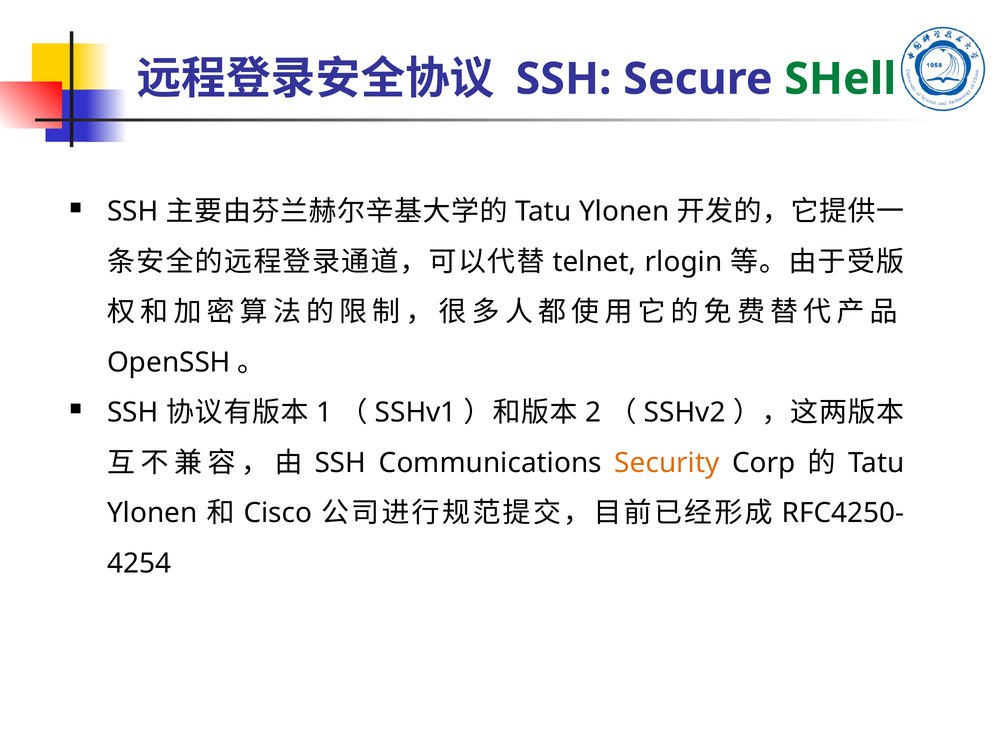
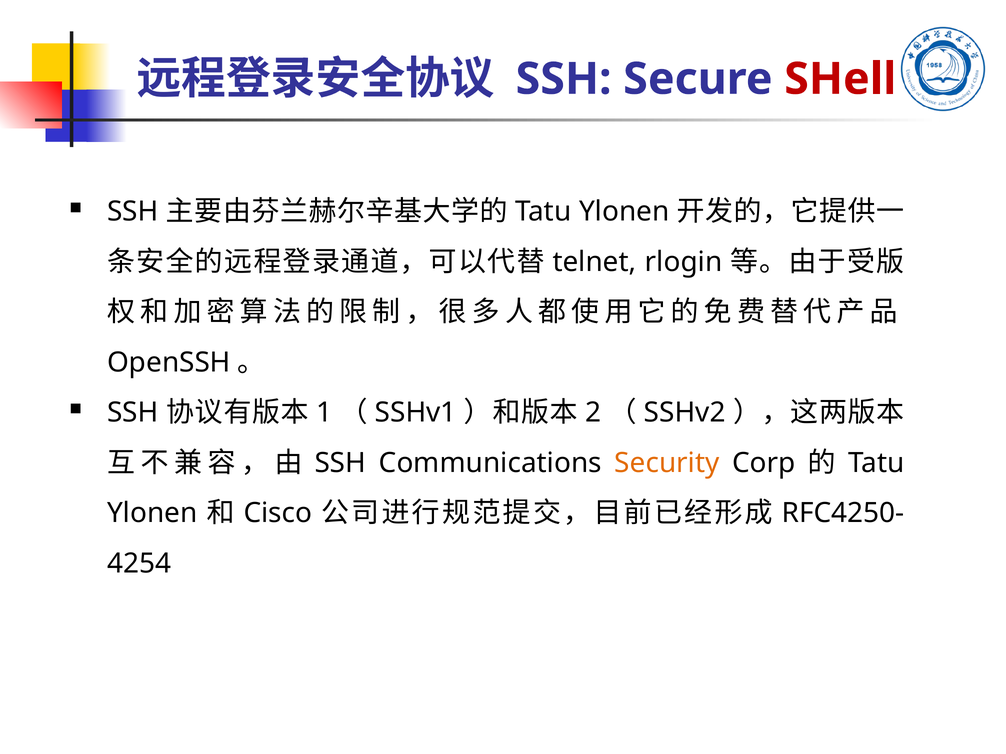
SHell colour: green -> red
